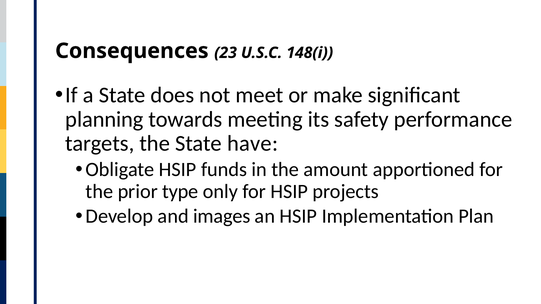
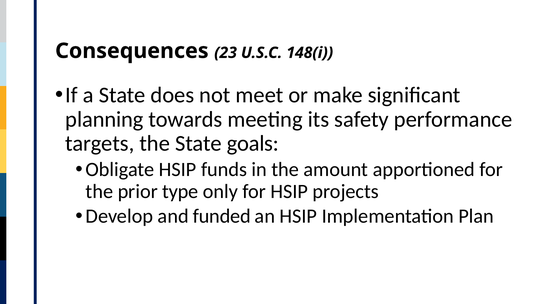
have: have -> goals
images: images -> funded
